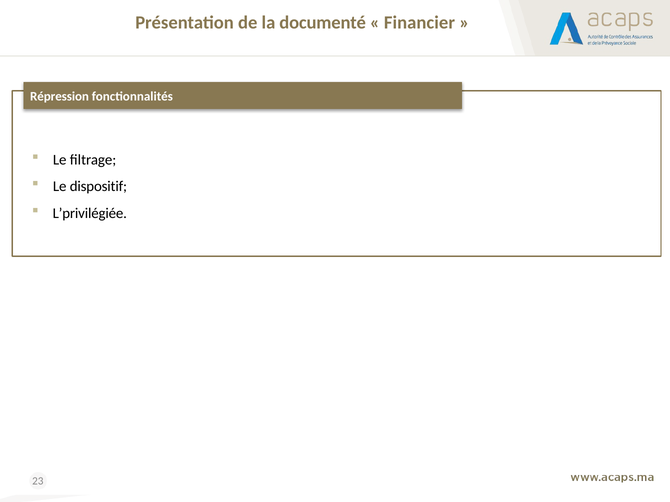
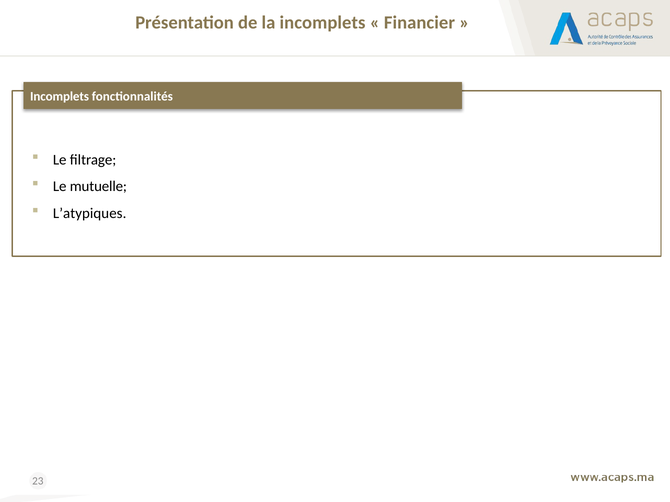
la documenté: documenté -> incomplets
Répression at (60, 96): Répression -> Incomplets
dispositif: dispositif -> mutuelle
L’privilégiée: L’privilégiée -> L’atypiques
